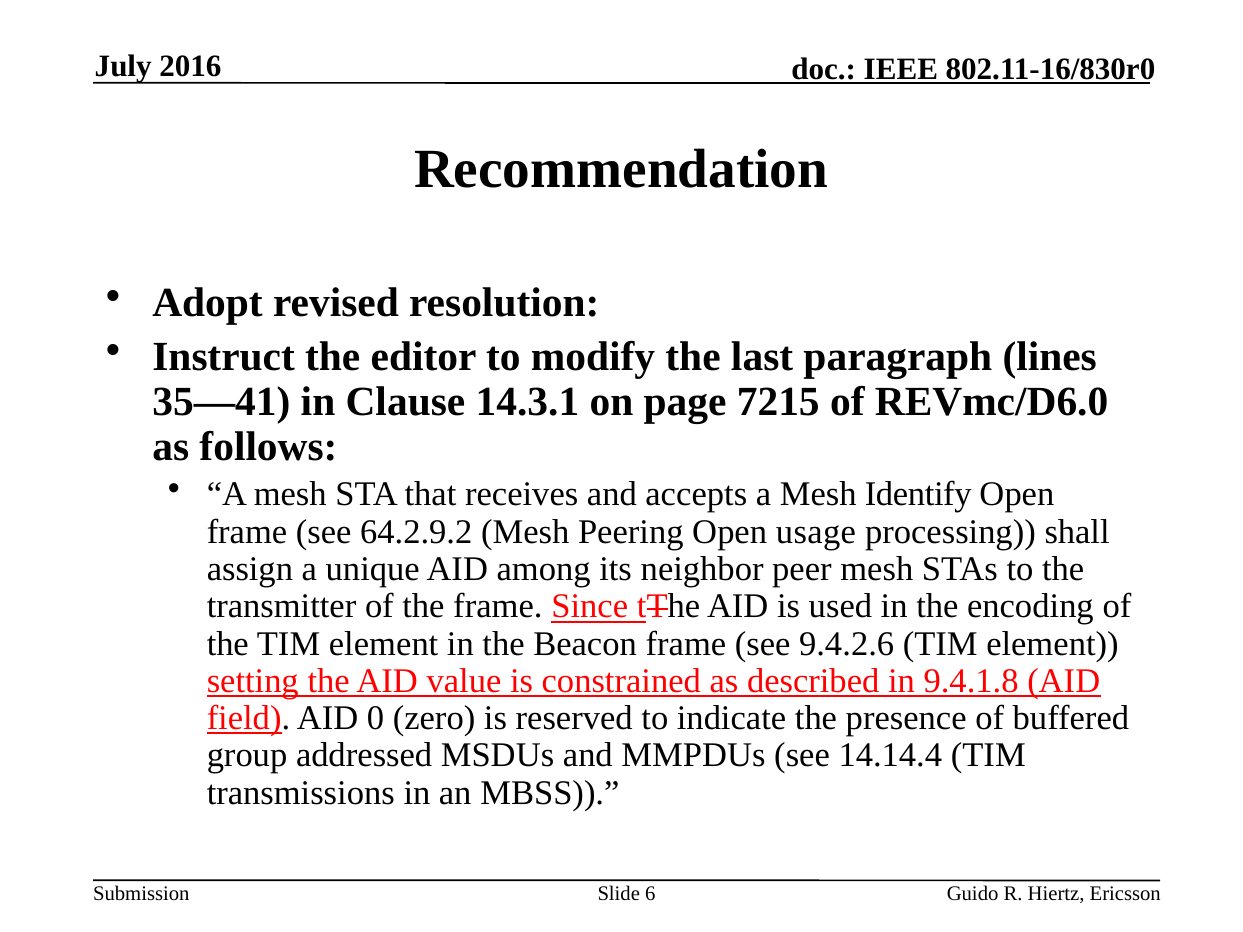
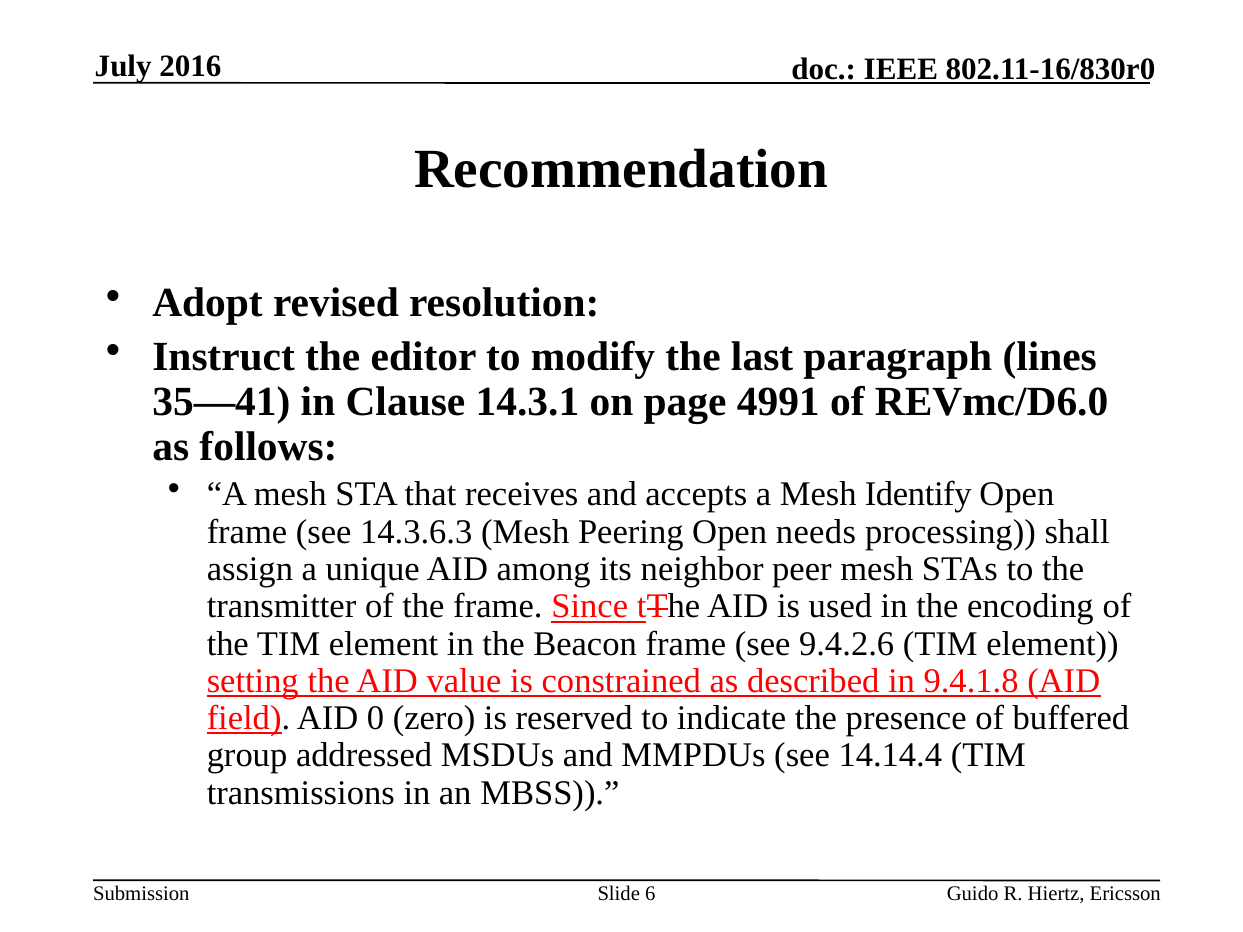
7215: 7215 -> 4991
64.2.9.2: 64.2.9.2 -> 14.3.6.3
usage: usage -> needs
